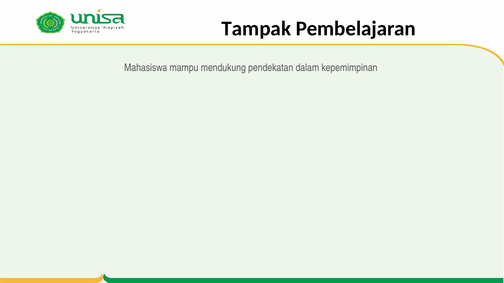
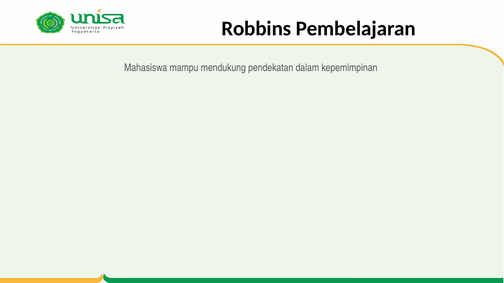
Tampak: Tampak -> Robbins
